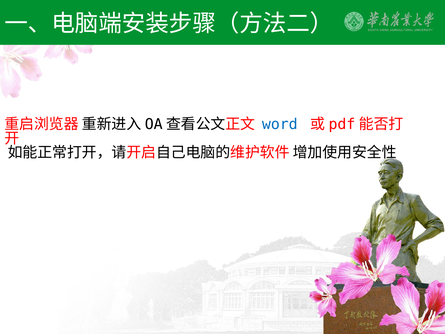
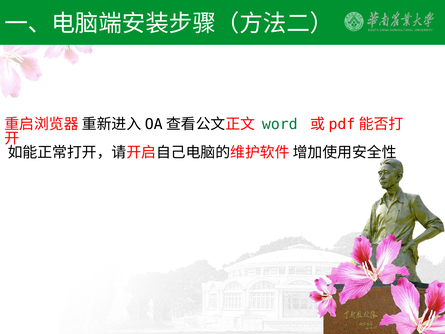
word colour: blue -> green
